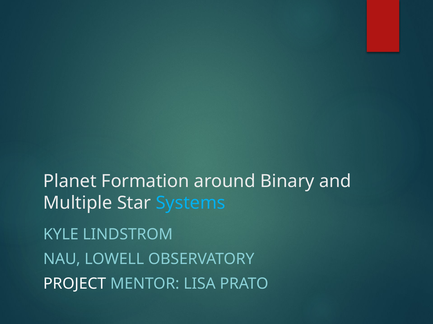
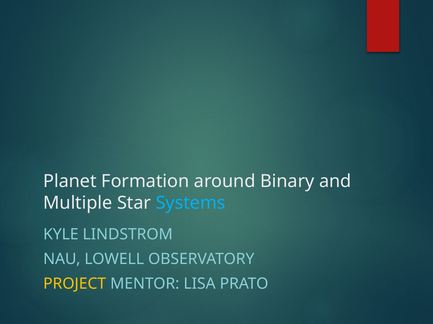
PROJECT colour: white -> yellow
